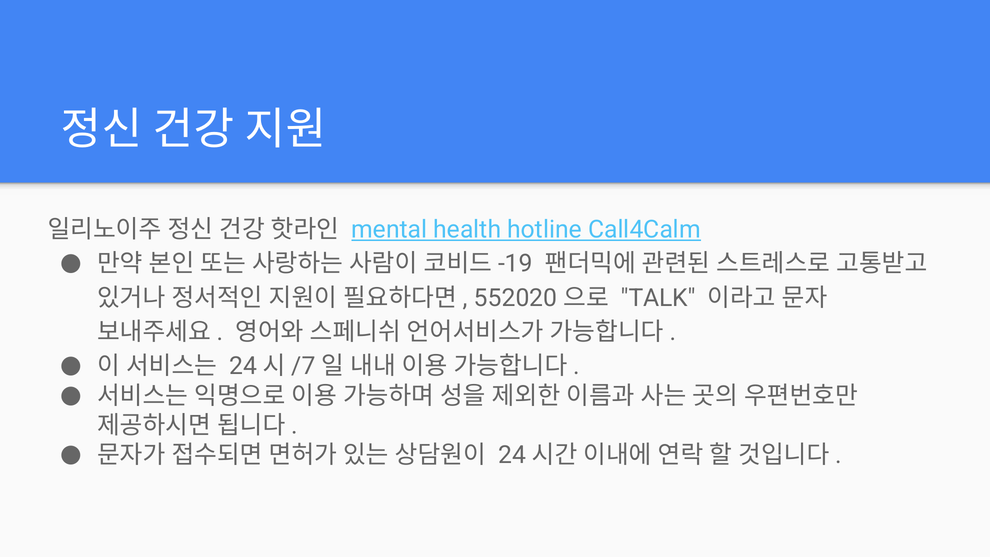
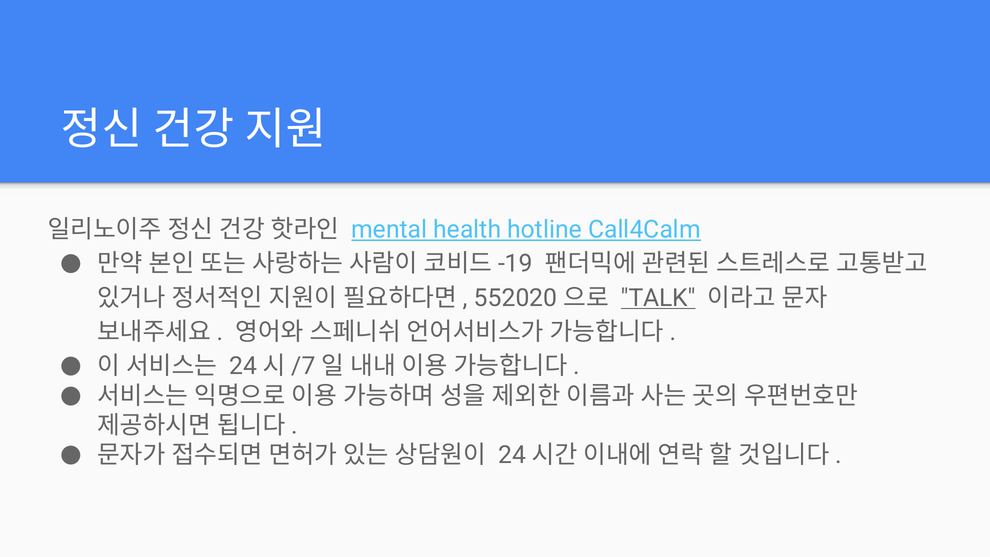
TALK underline: none -> present
